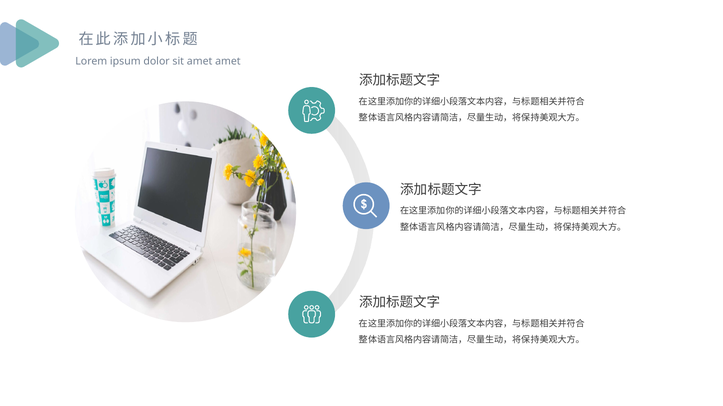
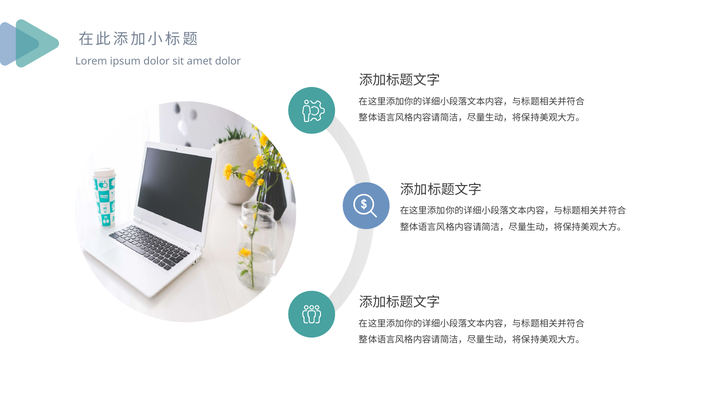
amet amet: amet -> dolor
